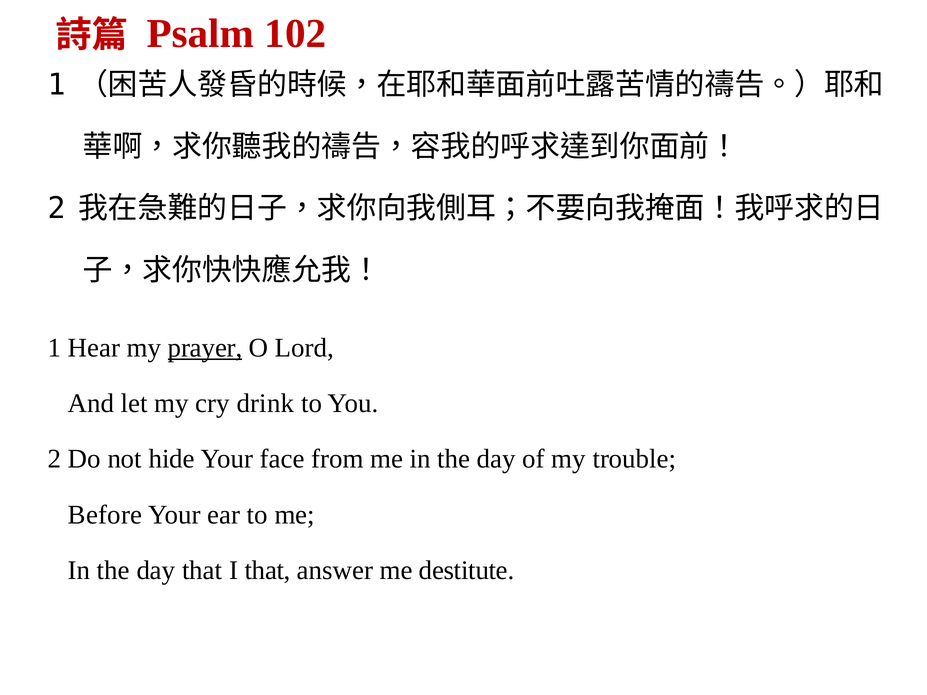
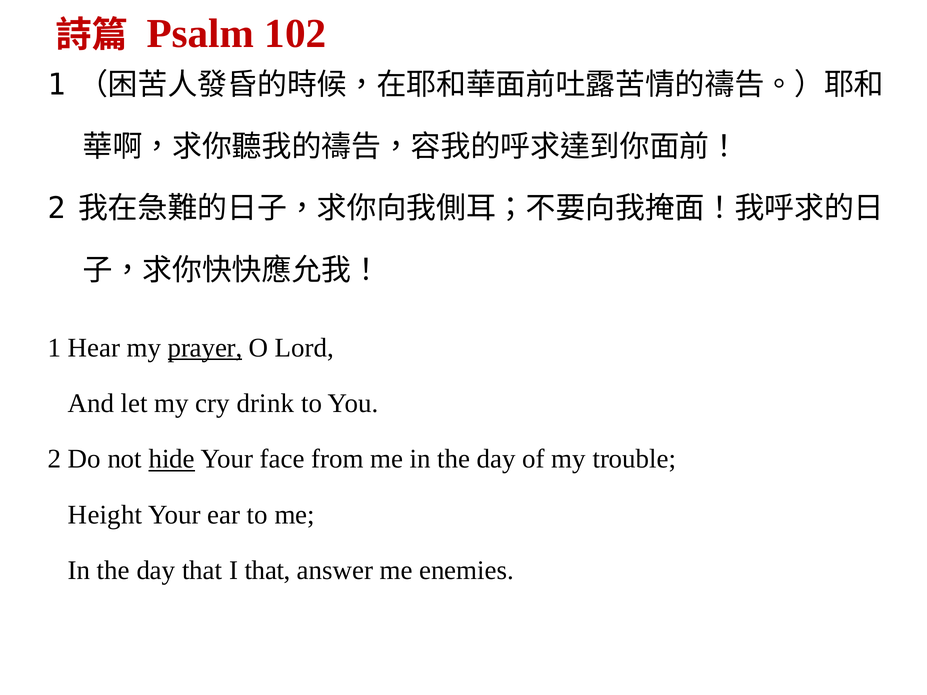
hide underline: none -> present
Before: Before -> Height
destitute: destitute -> enemies
